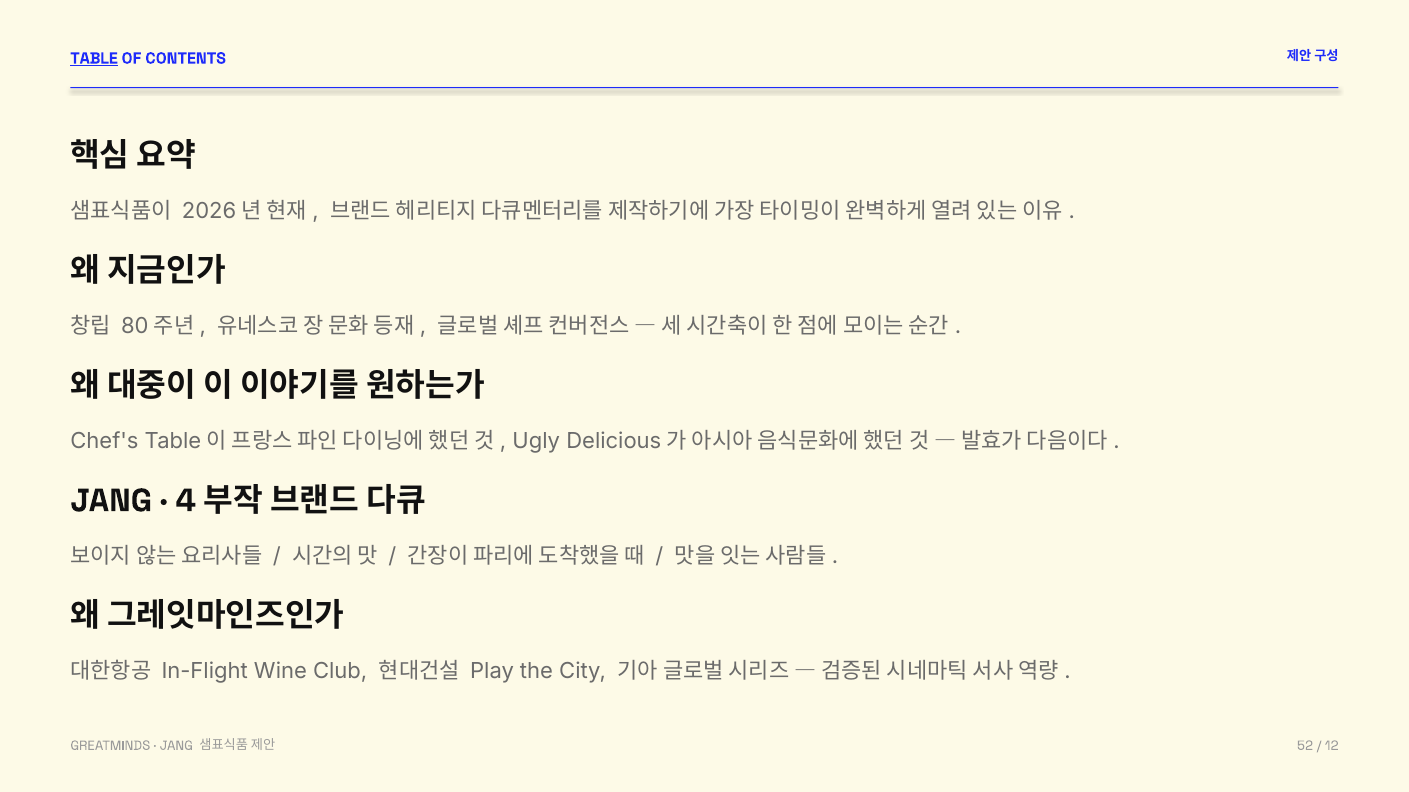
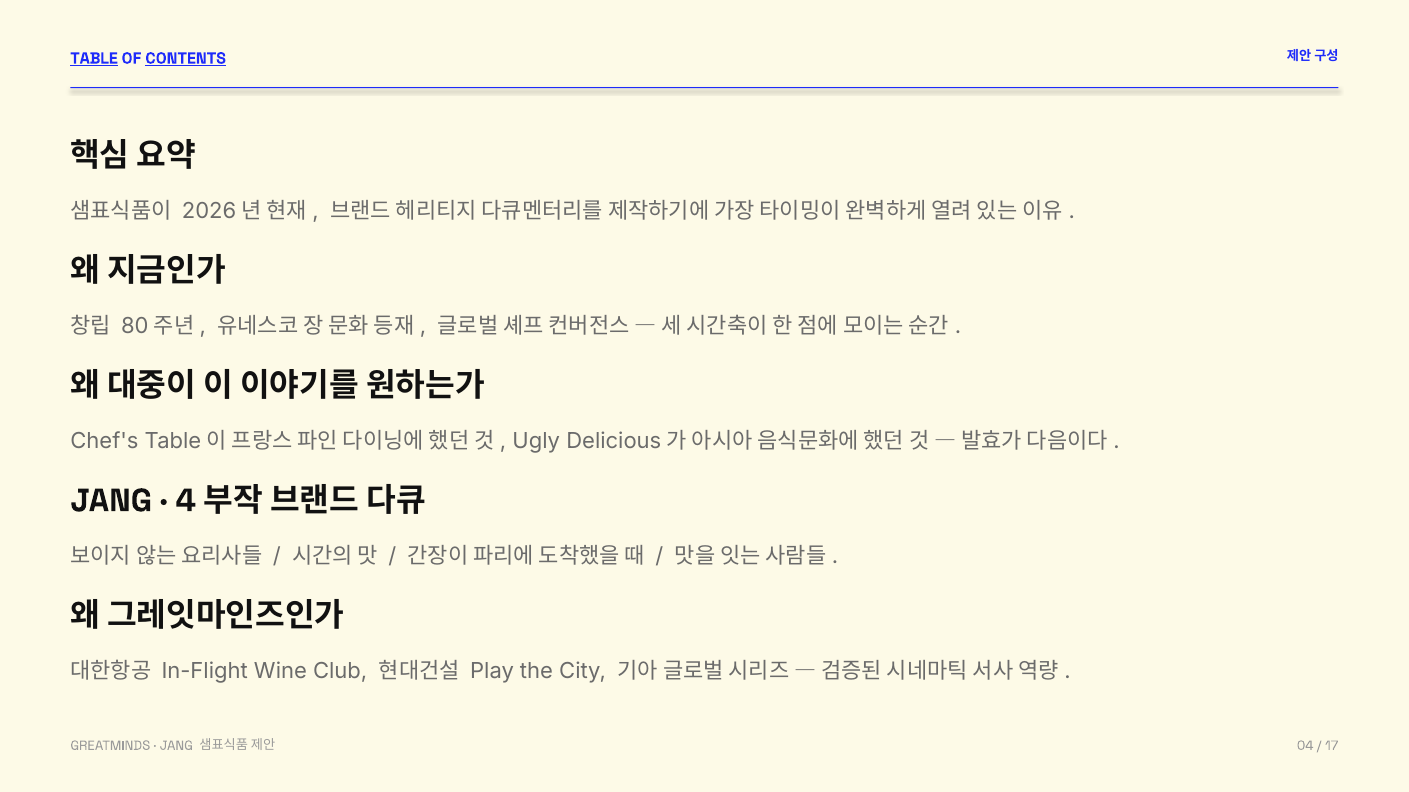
CONTENTS underline: none -> present
52: 52 -> 04
12: 12 -> 17
